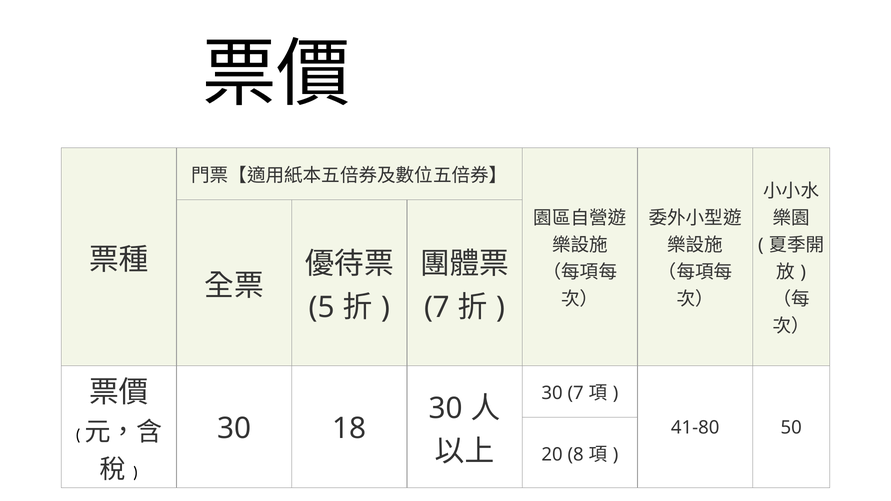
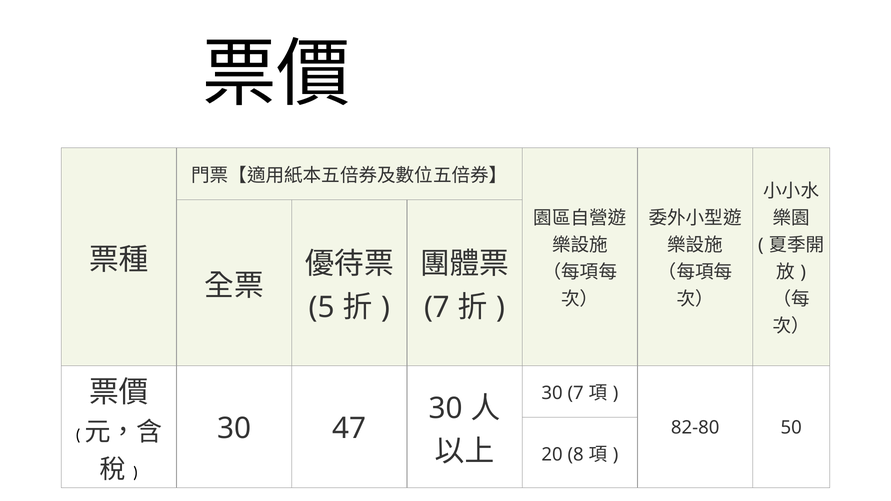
18: 18 -> 47
41-80: 41-80 -> 82-80
